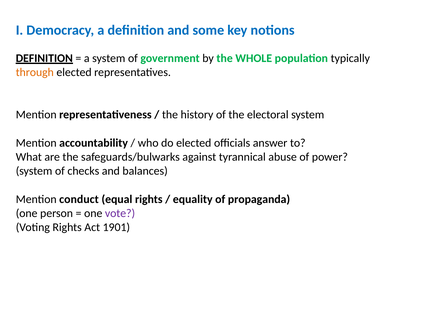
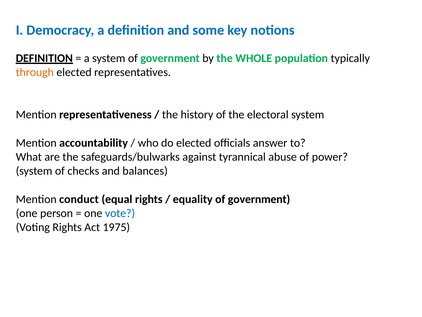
equality of propaganda: propaganda -> government
vote colour: purple -> blue
1901: 1901 -> 1975
